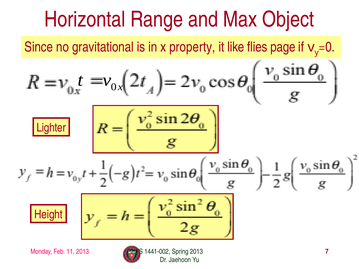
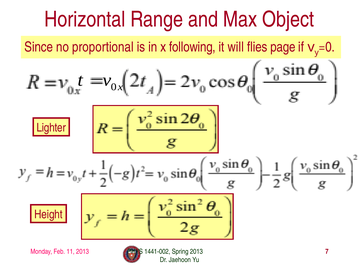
gravitational: gravitational -> proportional
property: property -> following
like: like -> will
